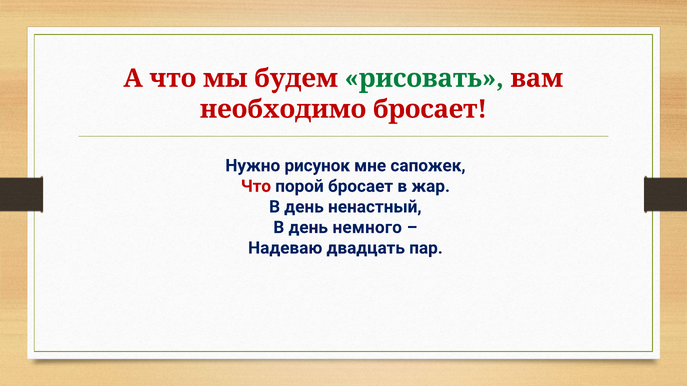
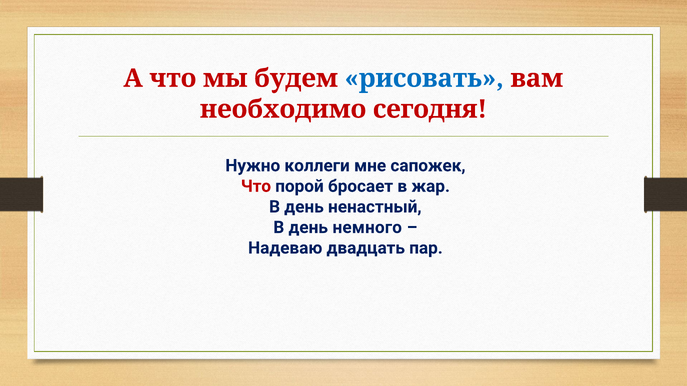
рисовать colour: green -> blue
необходимо бросает: бросает -> сегодня
рисунок: рисунок -> коллеги
